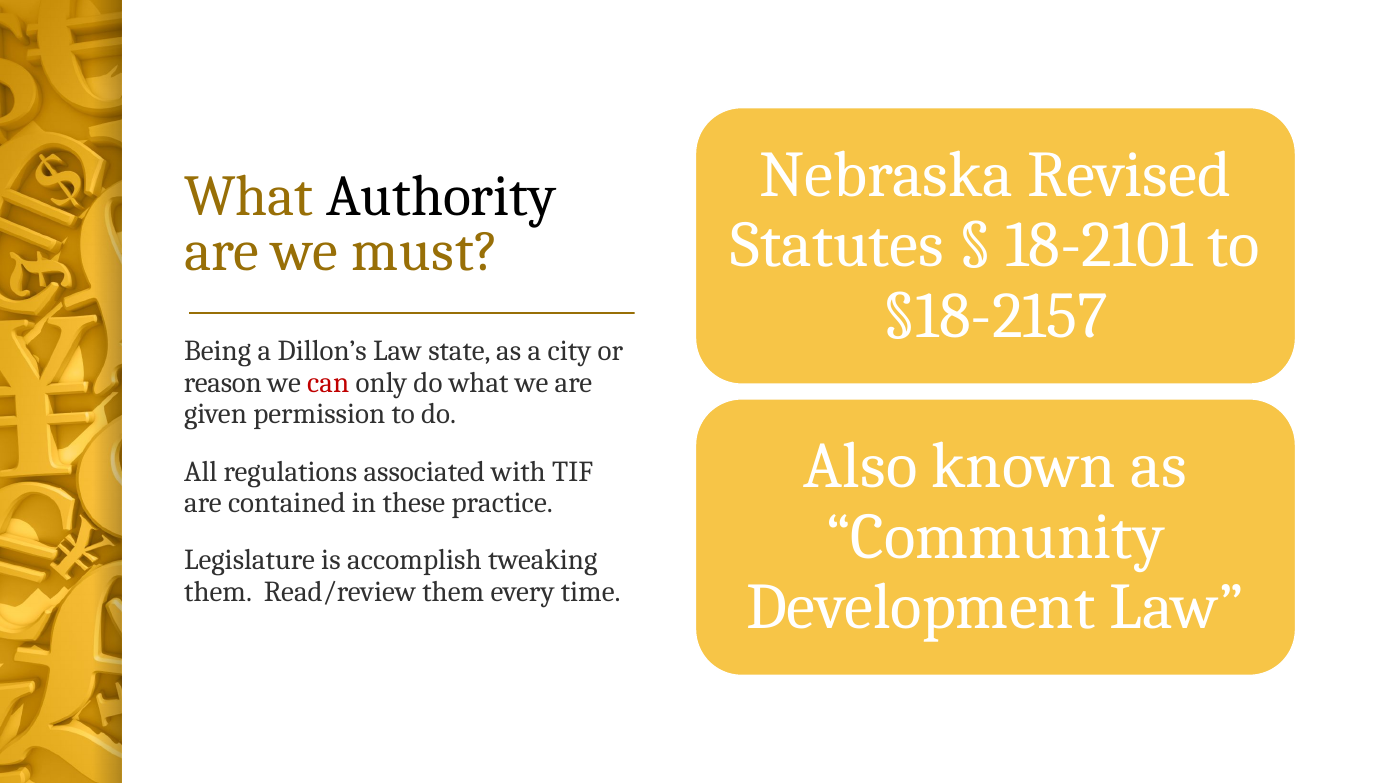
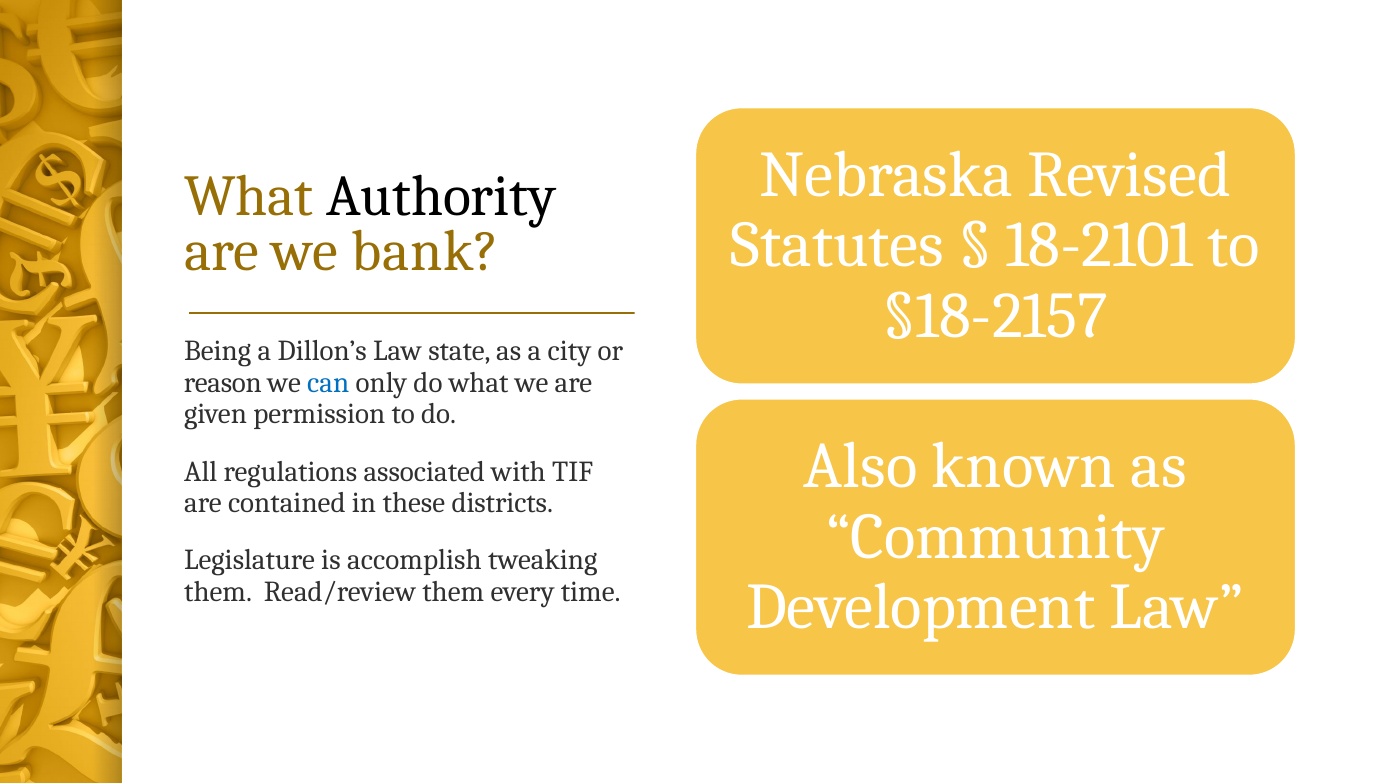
must: must -> bank
can colour: red -> blue
practice: practice -> districts
